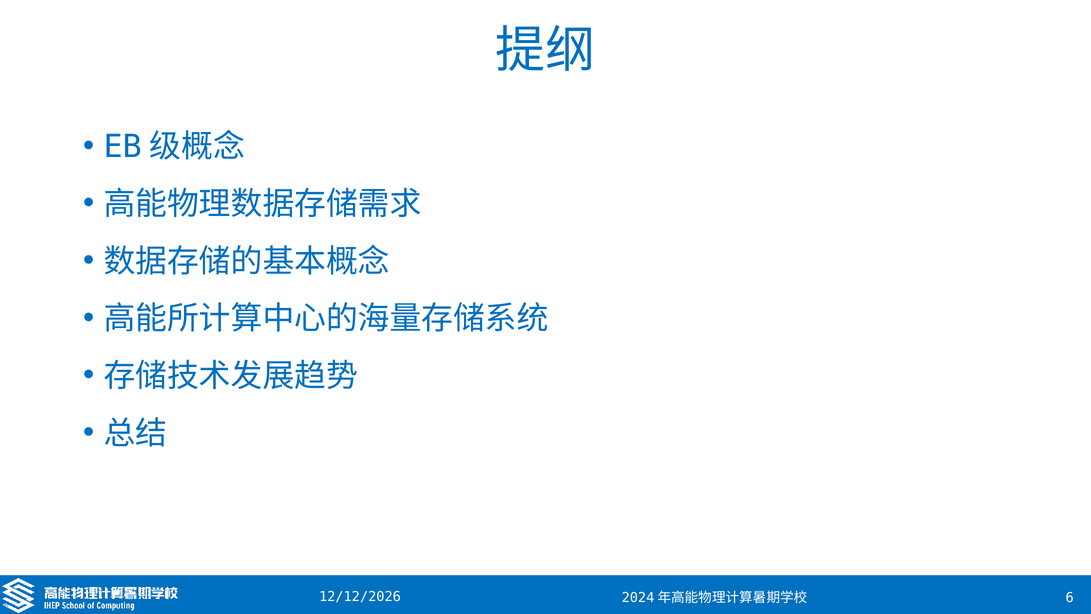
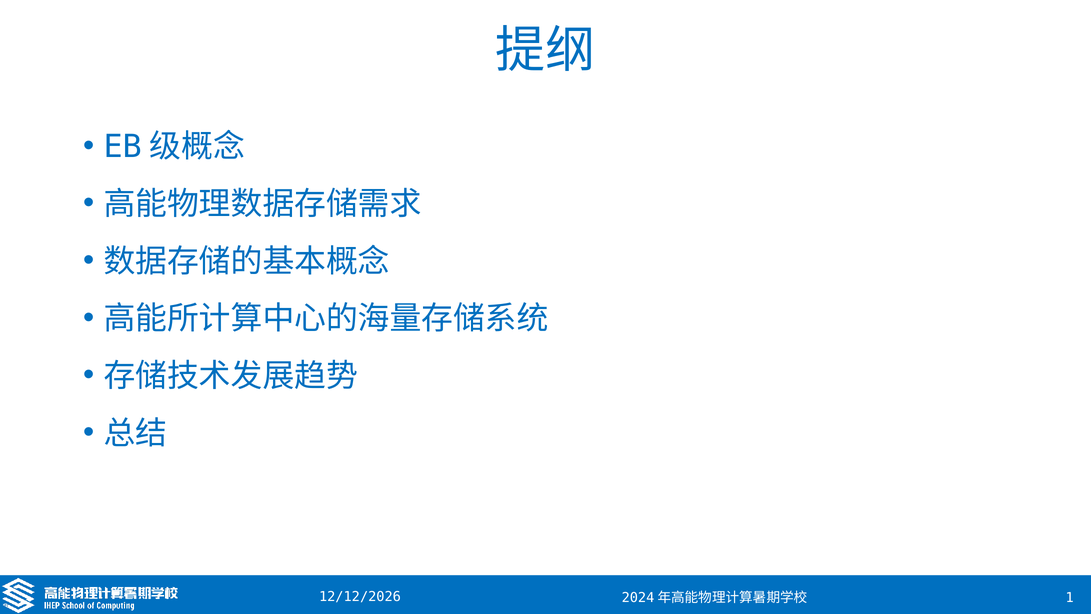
6: 6 -> 1
